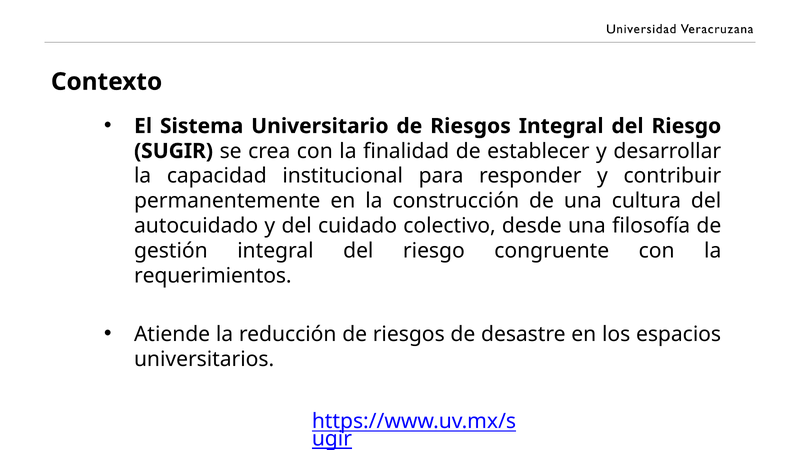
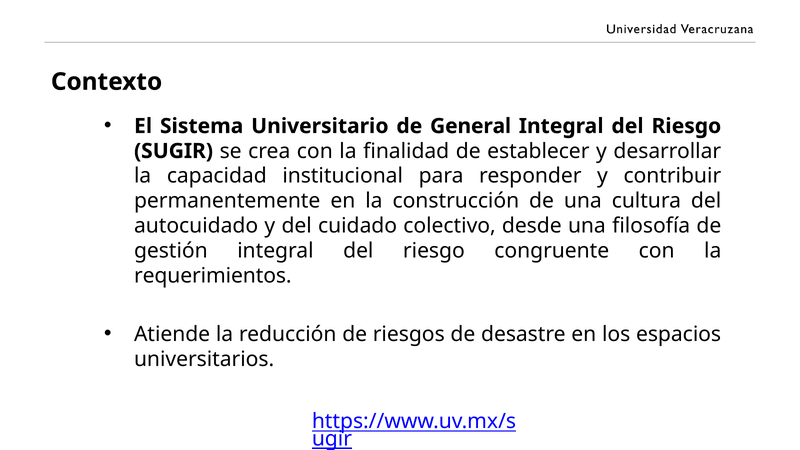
Universitario de Riesgos: Riesgos -> General
